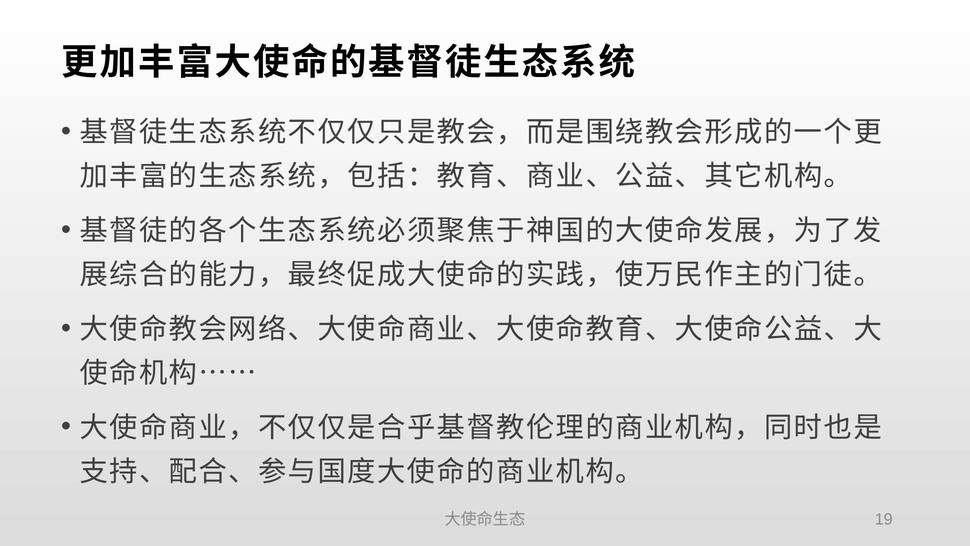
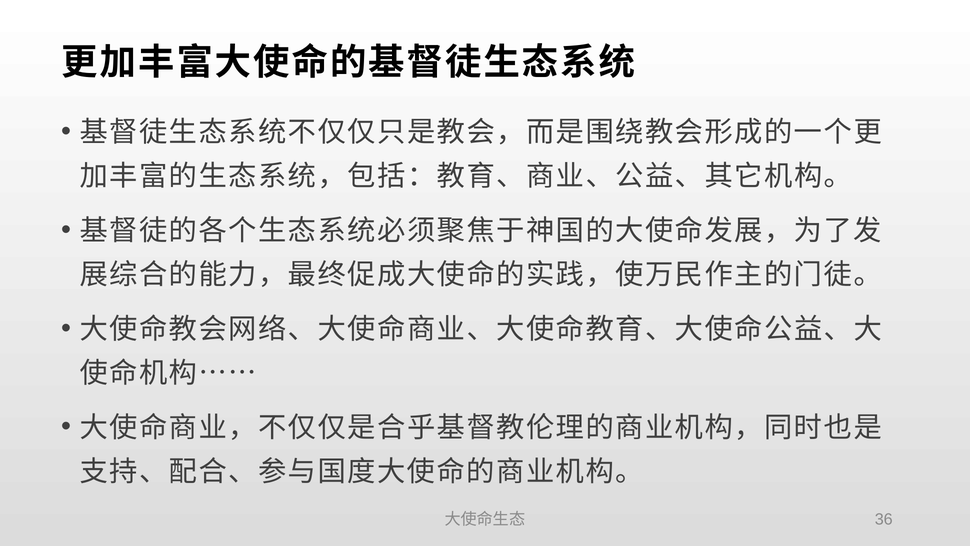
19: 19 -> 36
